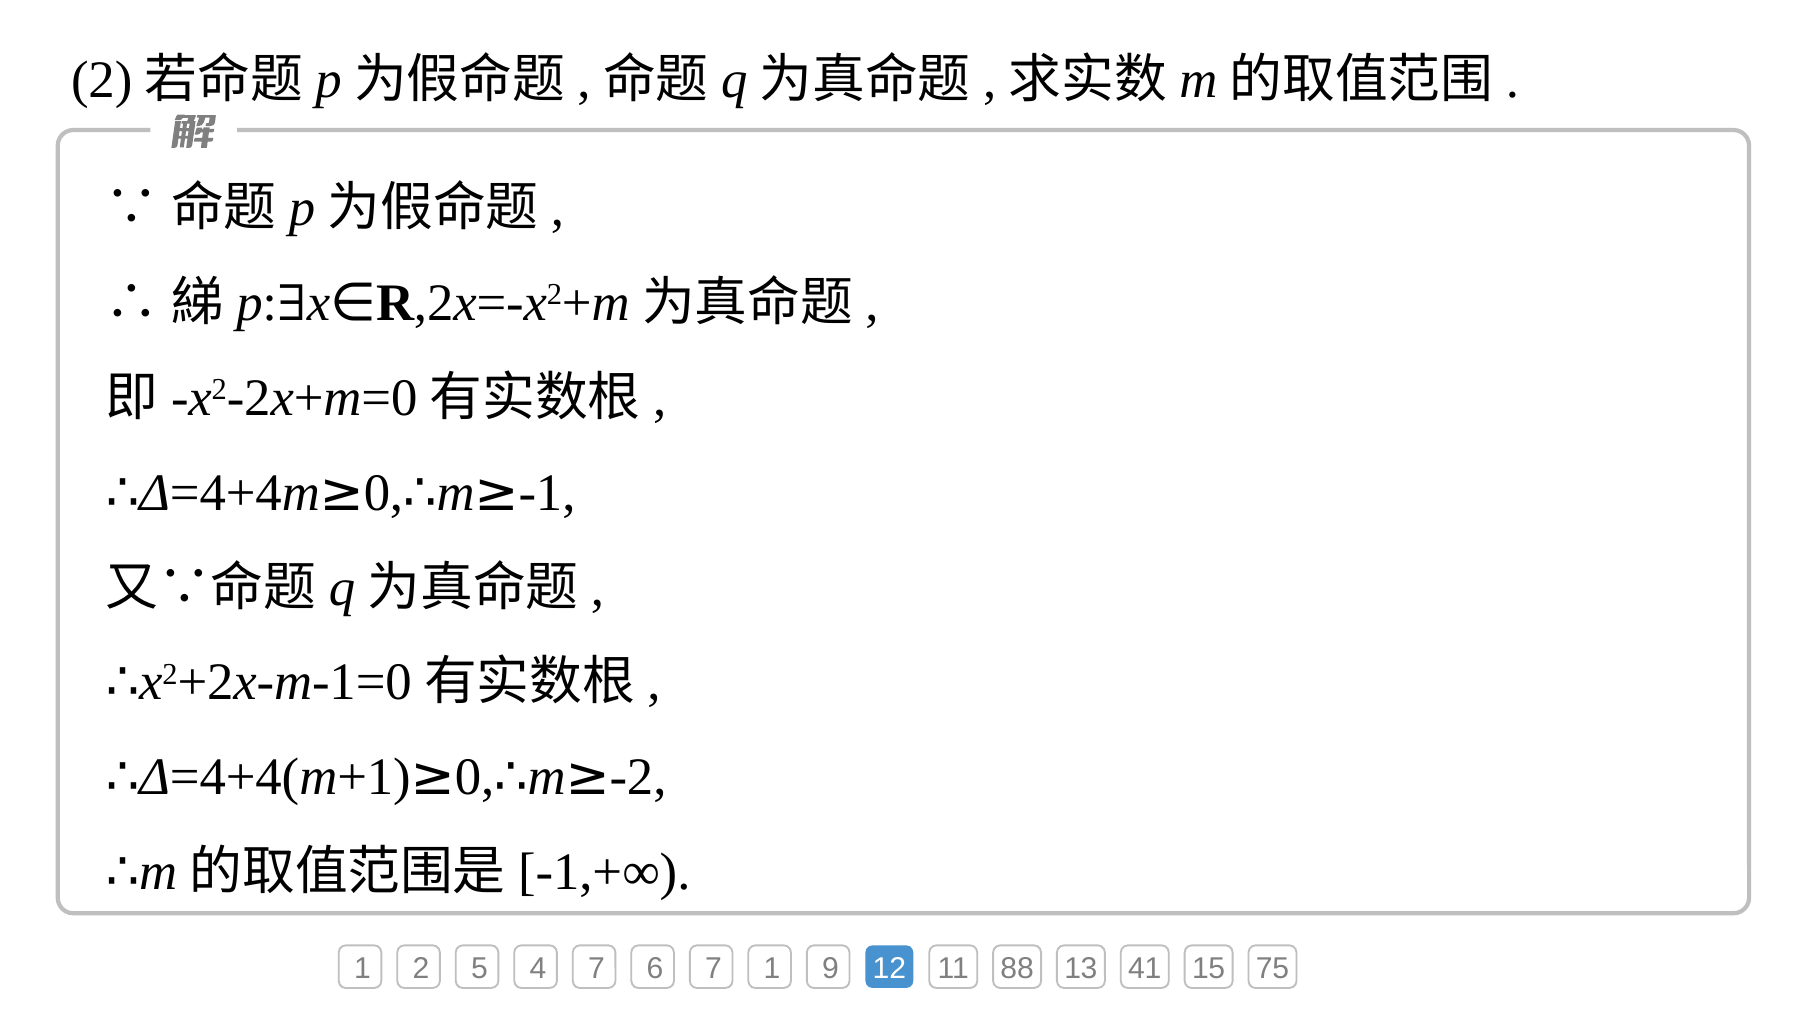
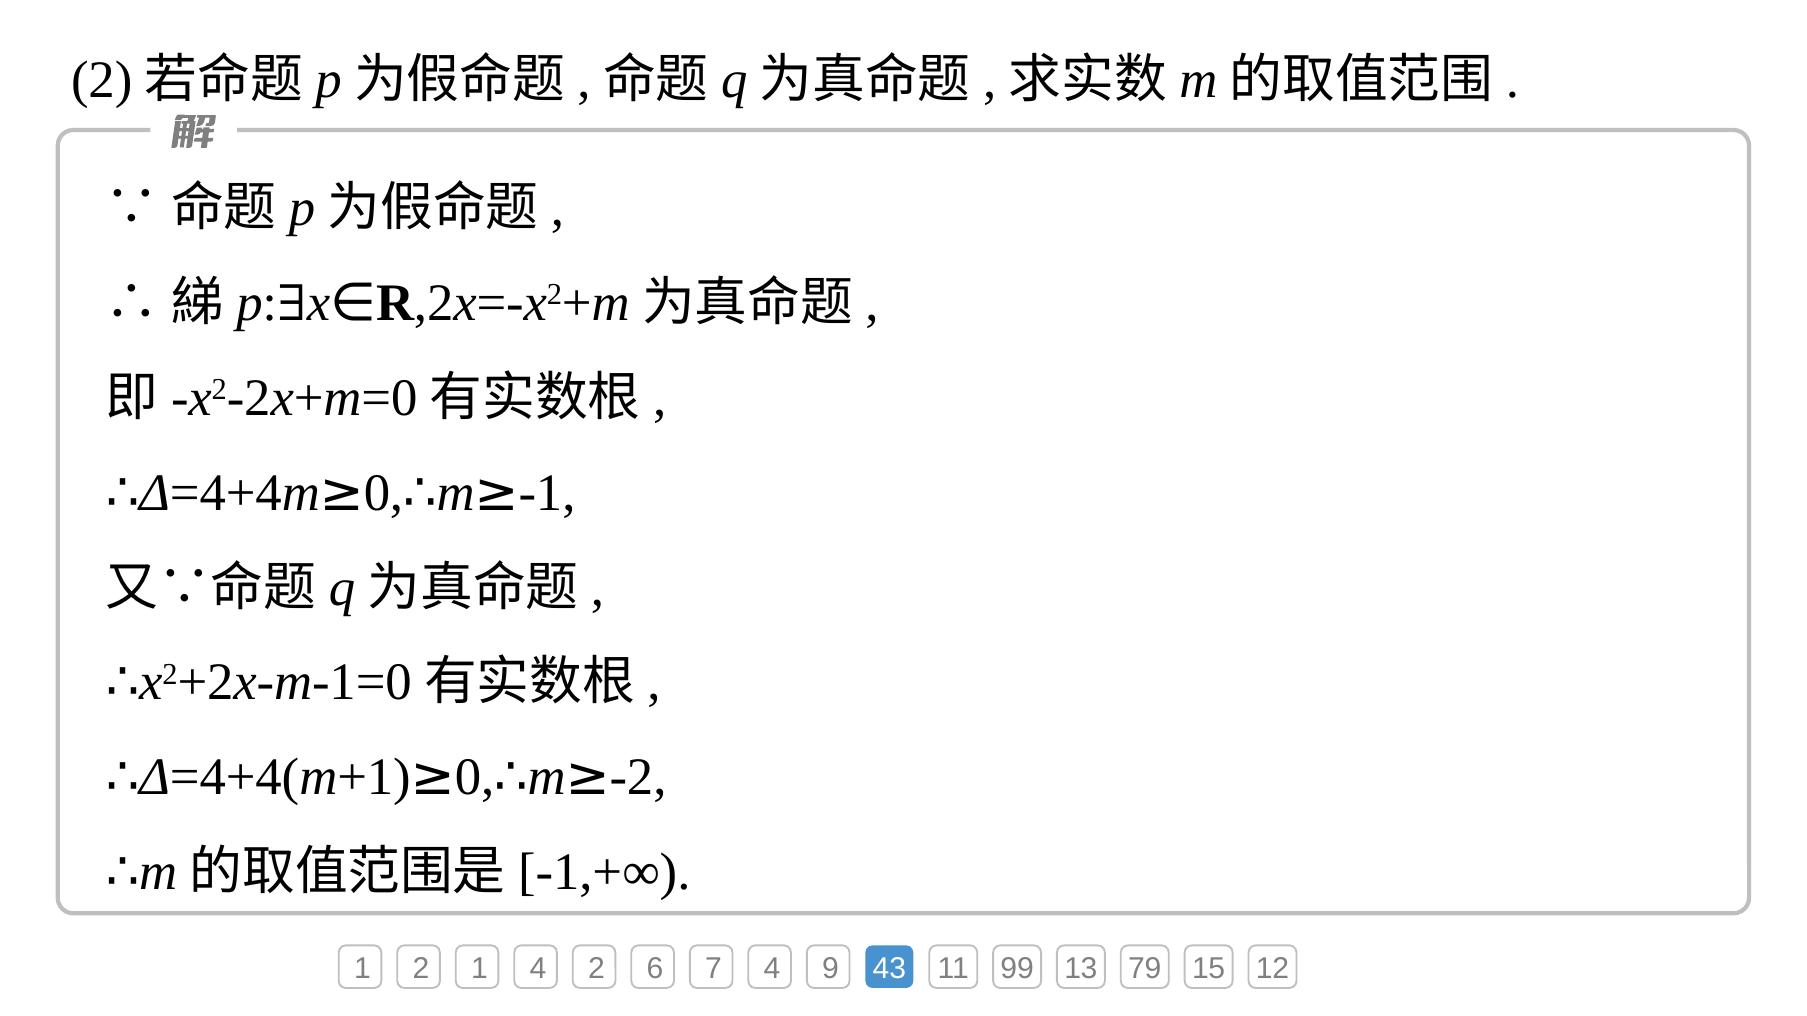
2 5: 5 -> 1
4 7: 7 -> 2
7 1: 1 -> 4
12: 12 -> 43
88: 88 -> 99
41: 41 -> 79
75: 75 -> 12
